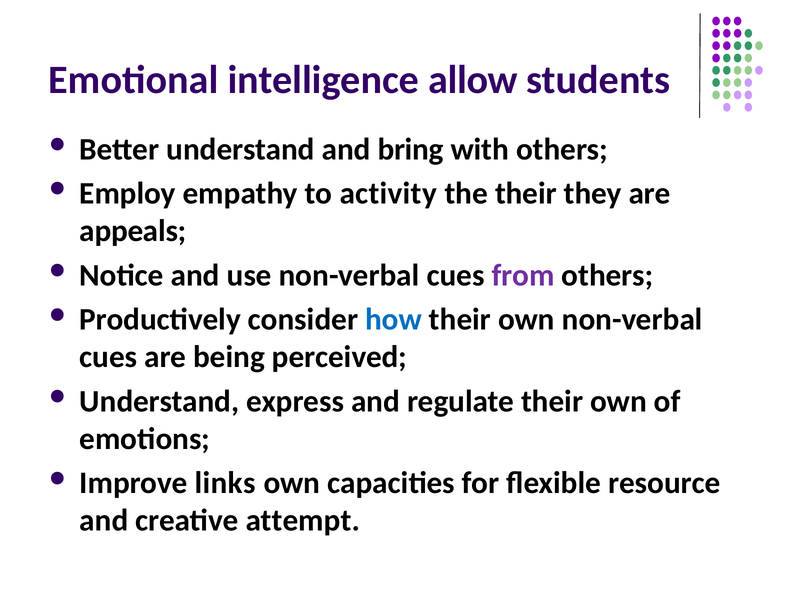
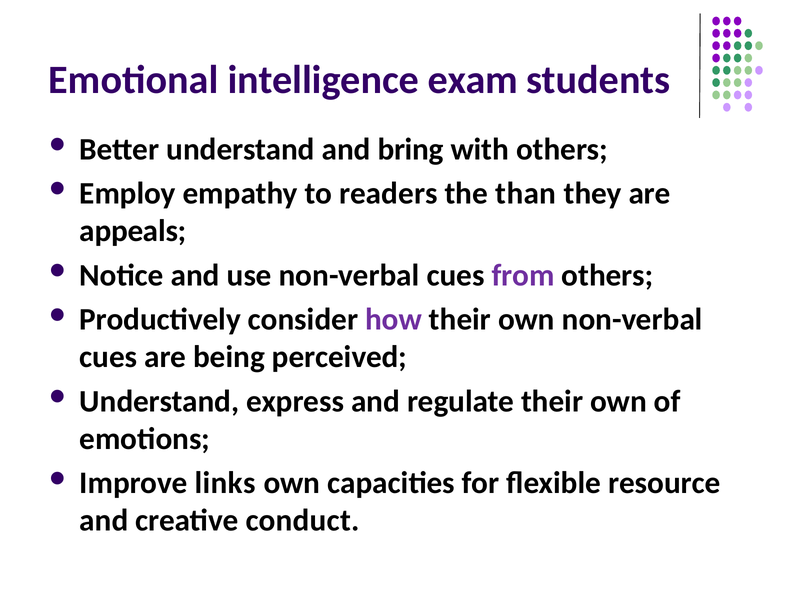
allow: allow -> exam
activity: activity -> readers
the their: their -> than
how colour: blue -> purple
attempt: attempt -> conduct
